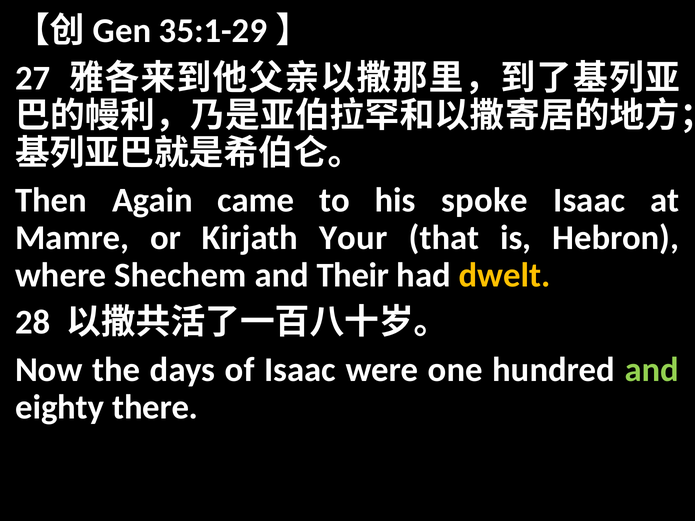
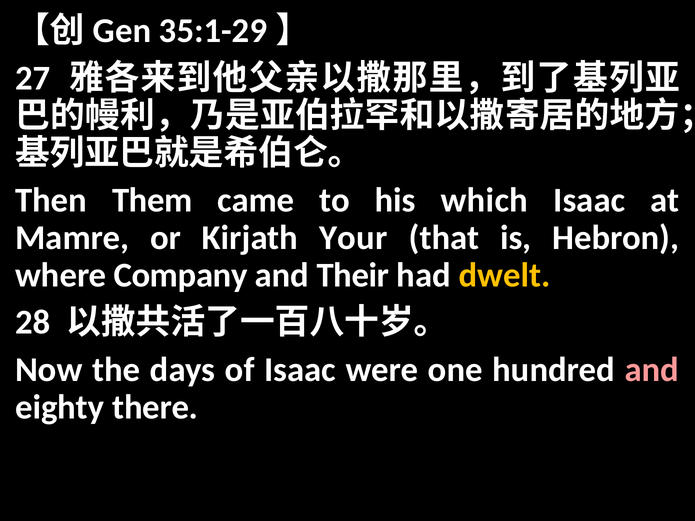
Again: Again -> Them
spoke: spoke -> which
Shechem: Shechem -> Company
and at (652, 370) colour: light green -> pink
